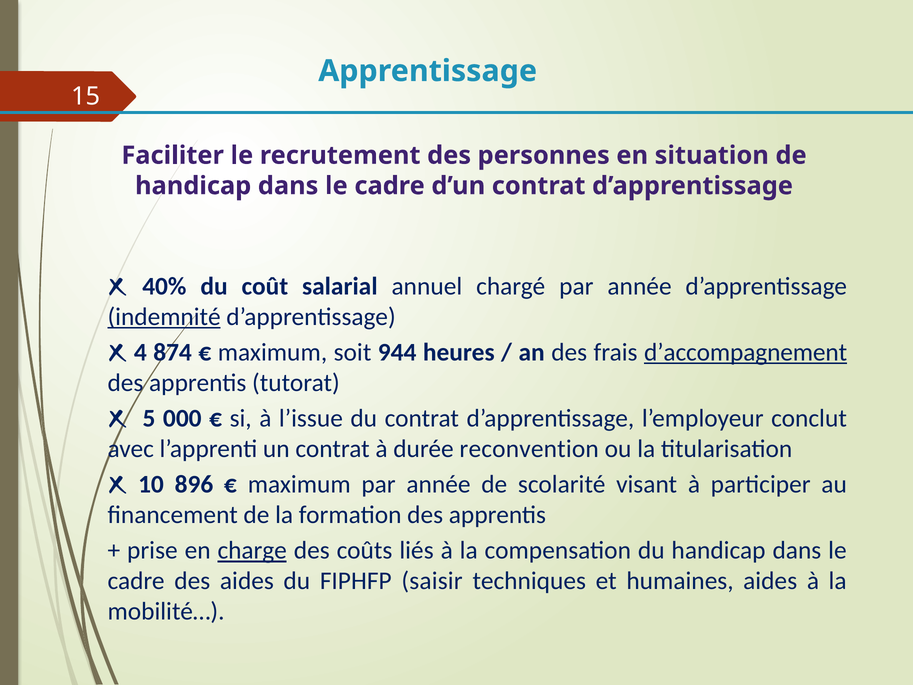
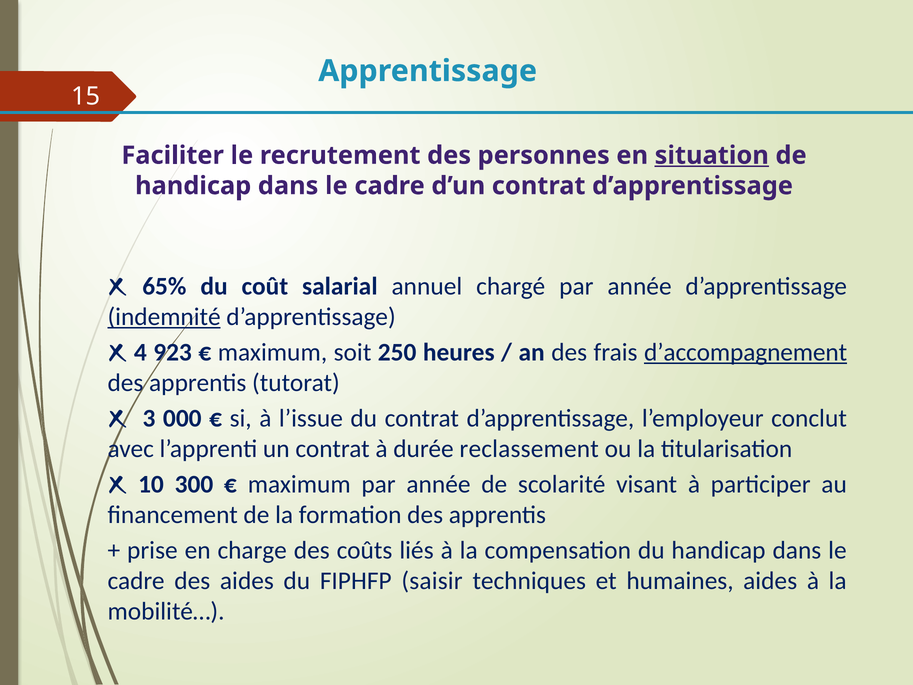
situation underline: none -> present
40%: 40% -> 65%
874: 874 -> 923
944: 944 -> 250
5: 5 -> 3
reconvention: reconvention -> reclassement
896: 896 -> 300
charge underline: present -> none
